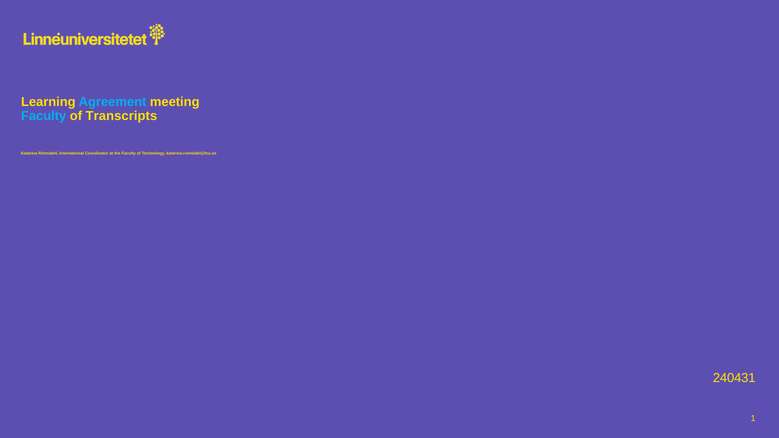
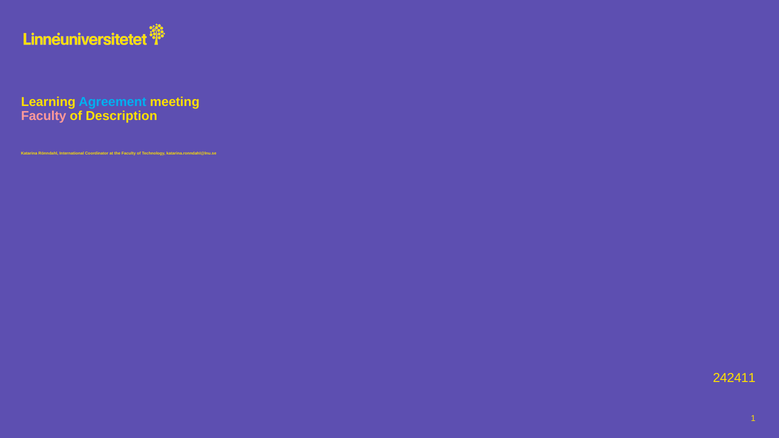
Faculty at (44, 116) colour: light blue -> pink
Transcripts: Transcripts -> Description
240431: 240431 -> 242411
